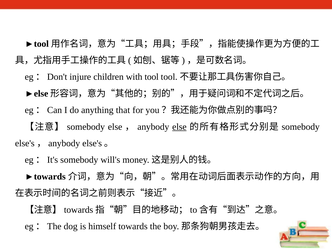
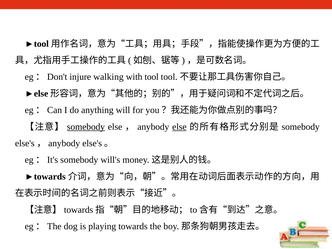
children: children -> walking
that: that -> will
somebody at (86, 127) underline: none -> present
himself: himself -> playing
